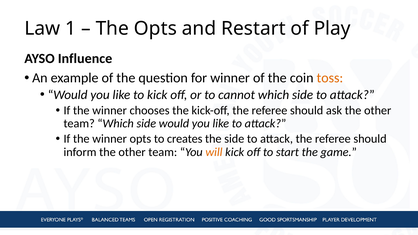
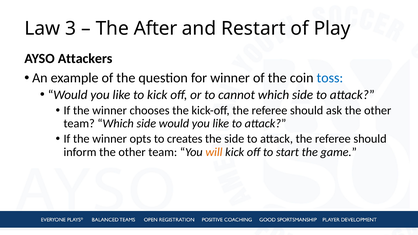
1: 1 -> 3
The Opts: Opts -> After
Influence: Influence -> Attackers
toss colour: orange -> blue
